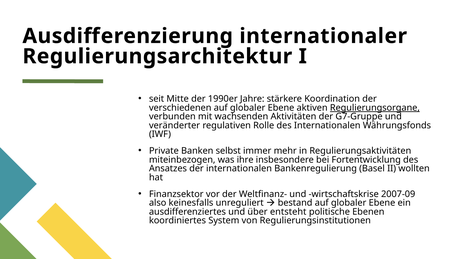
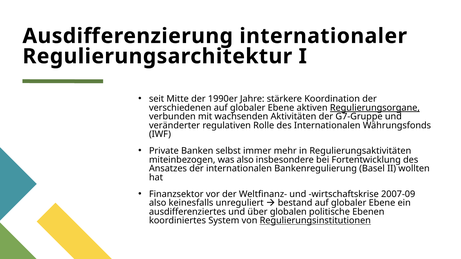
was ihre: ihre -> also
entsteht: entsteht -> globalen
Regulierungsinstitutionen underline: none -> present
